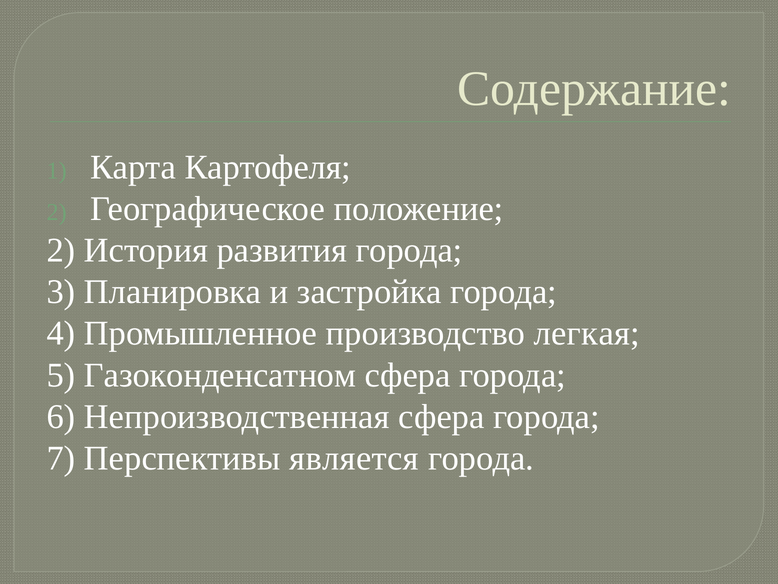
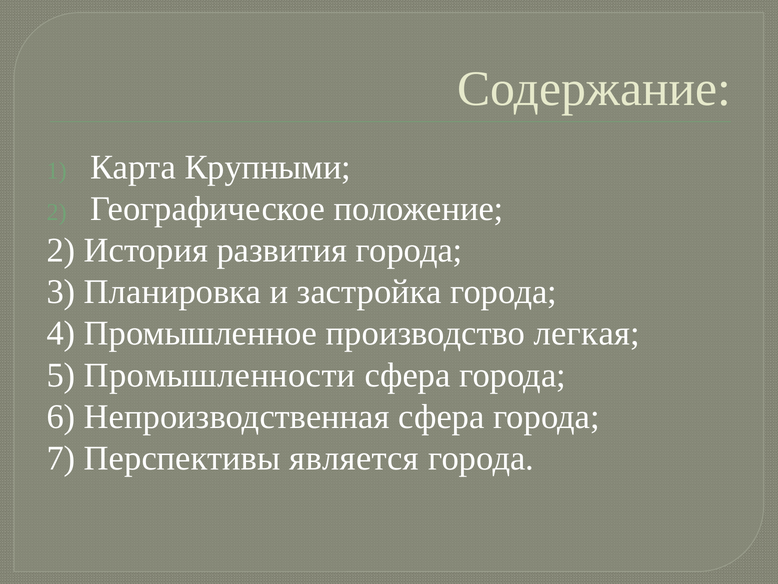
Картофеля: Картофеля -> Крупными
Газоконденсатном: Газоконденсатном -> Промышленности
